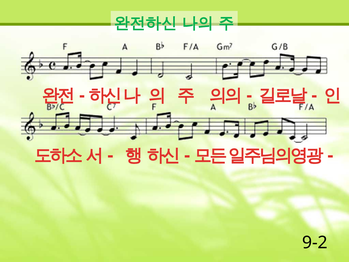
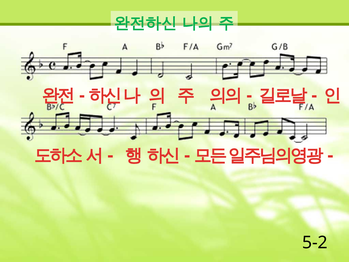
9-2: 9-2 -> 5-2
